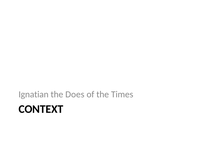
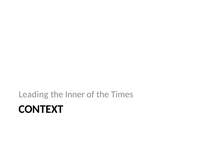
Ignatian: Ignatian -> Leading
Does: Does -> Inner
